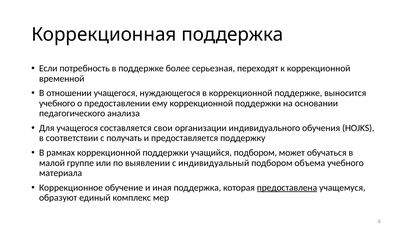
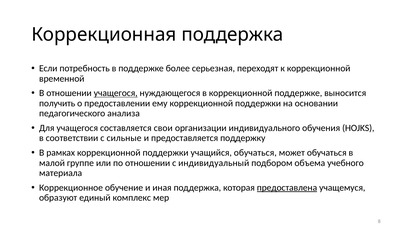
учащегося at (116, 93) underline: none -> present
учебного at (57, 103): учебного -> получить
получать: получать -> сильные
учащийся подбором: подбором -> обучаться
по выявлении: выявлении -> отношении
